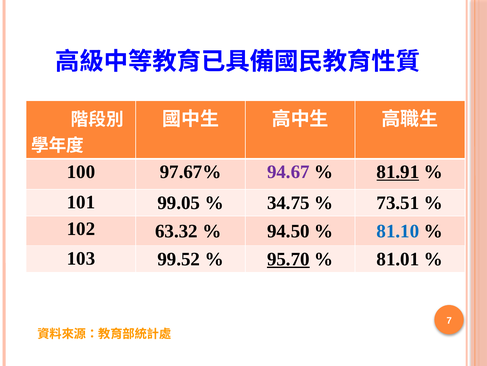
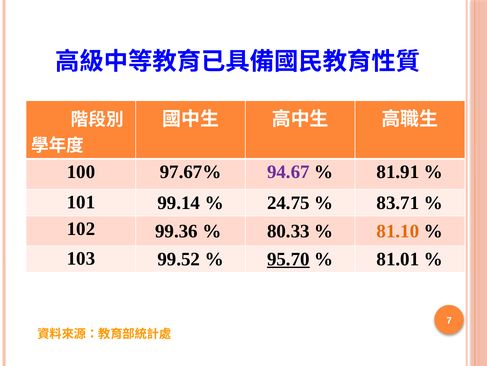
81.91 underline: present -> none
99.05: 99.05 -> 99.14
34.75: 34.75 -> 24.75
73.51: 73.51 -> 83.71
63.32: 63.32 -> 99.36
94.50: 94.50 -> 80.33
81.10 colour: blue -> orange
